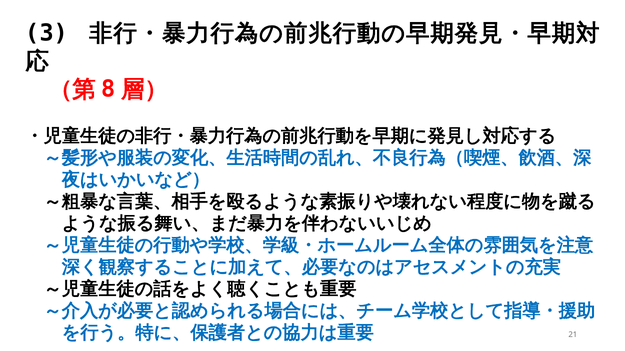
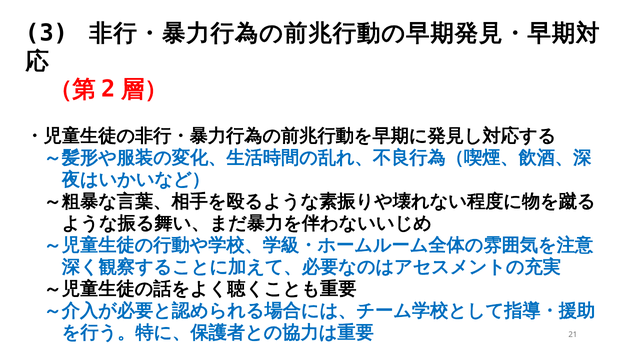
8: 8 -> 2
